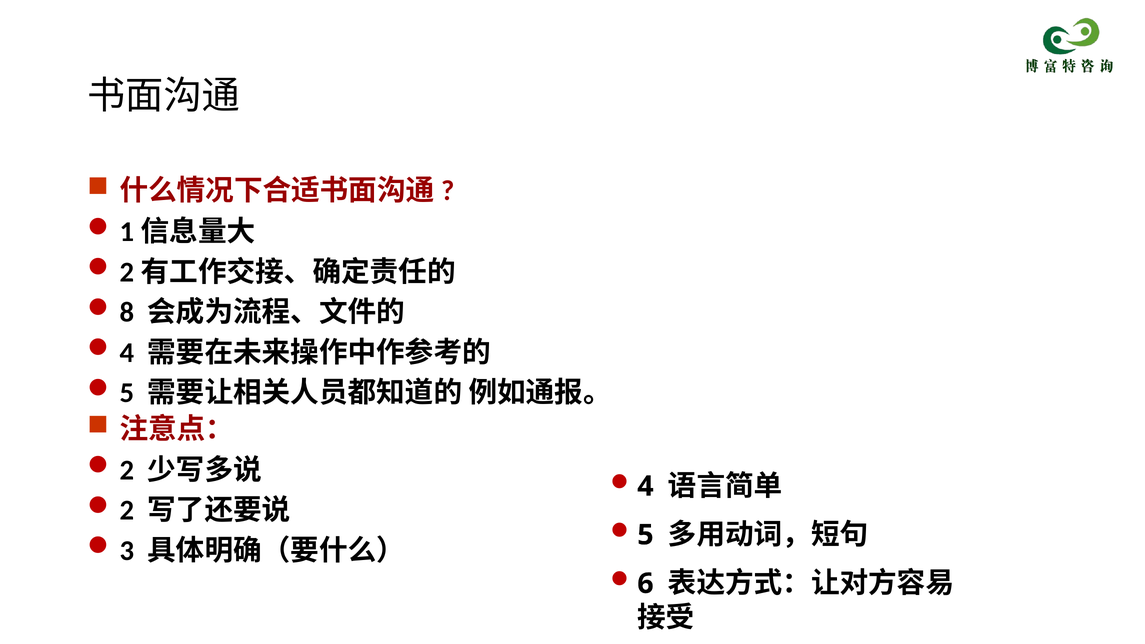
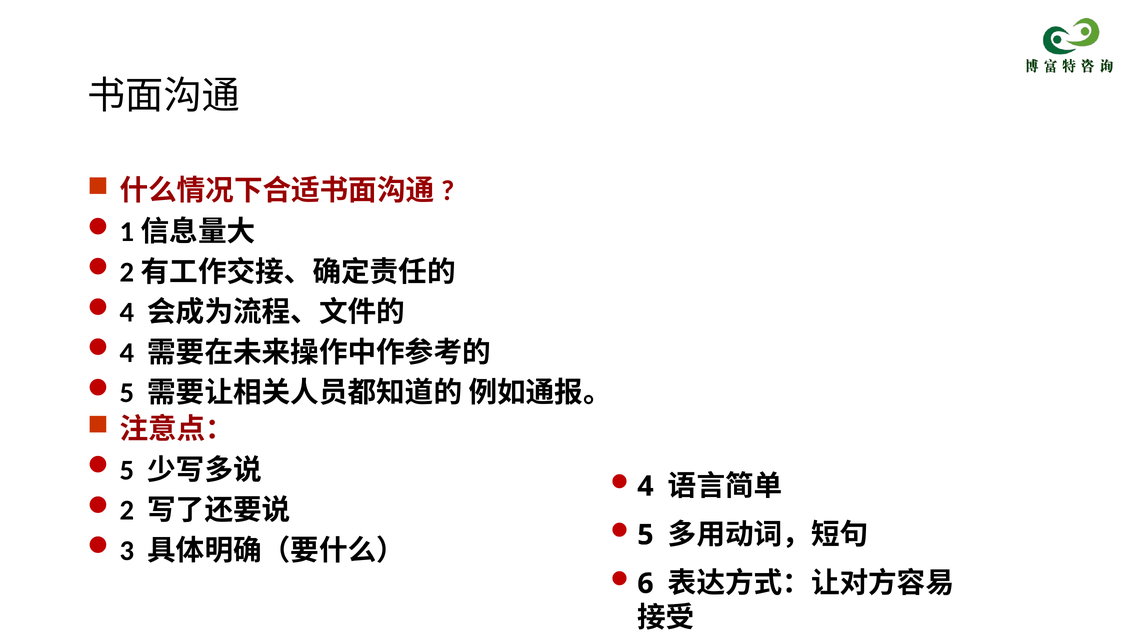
8 at (127, 312): 8 -> 4
2 at (127, 470): 2 -> 5
